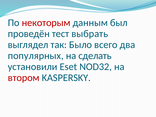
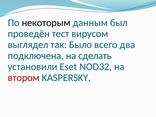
некоторым colour: red -> black
выбрать: выбрать -> вирусом
популярных: популярных -> подключена
